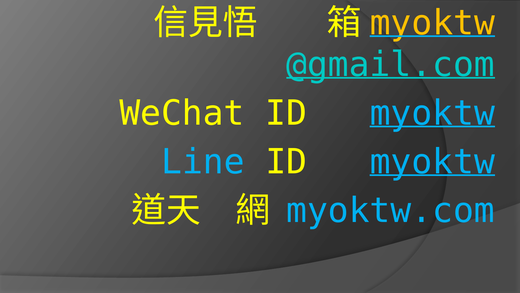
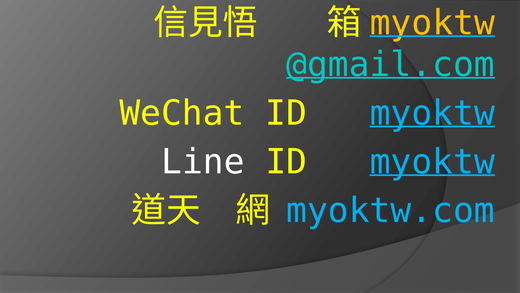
Line colour: light blue -> white
